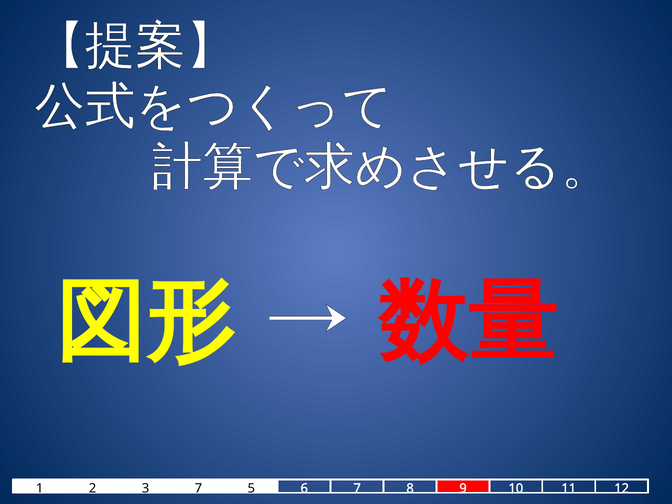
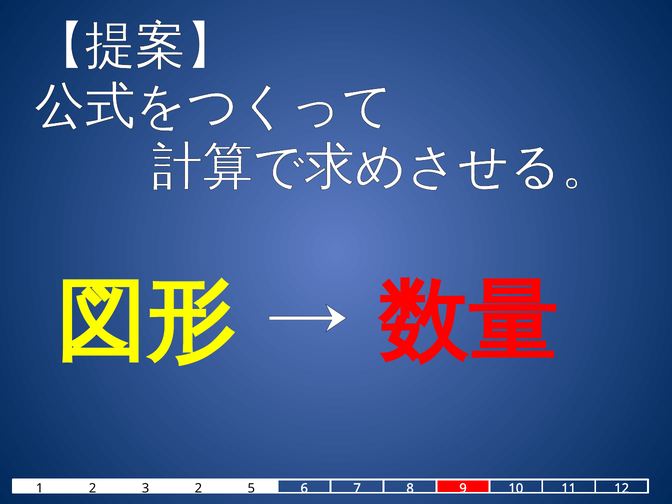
3 7: 7 -> 2
